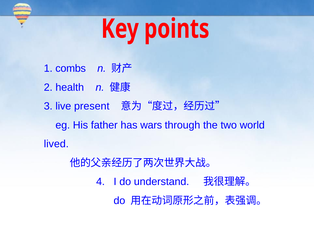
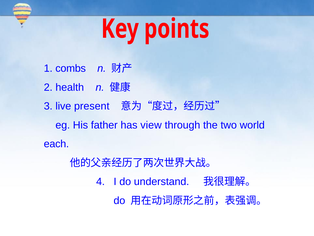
wars: wars -> view
lived: lived -> each
